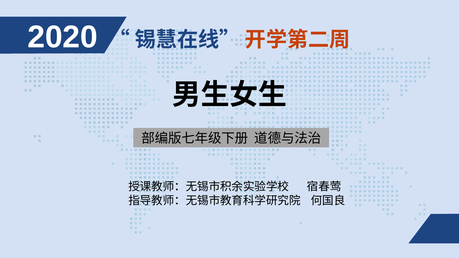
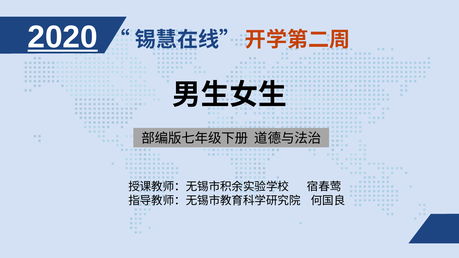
2020 underline: none -> present
